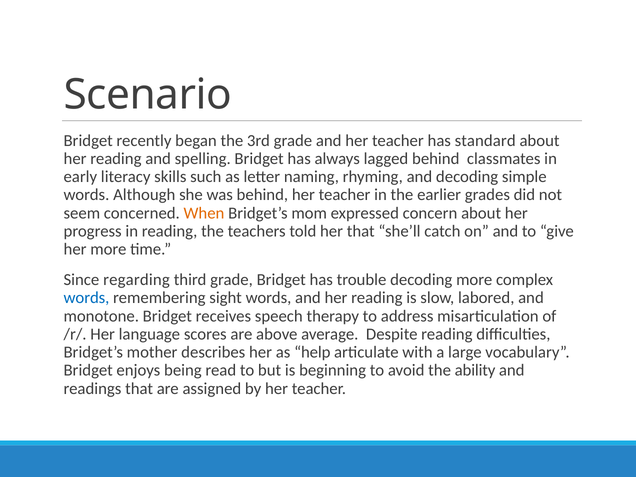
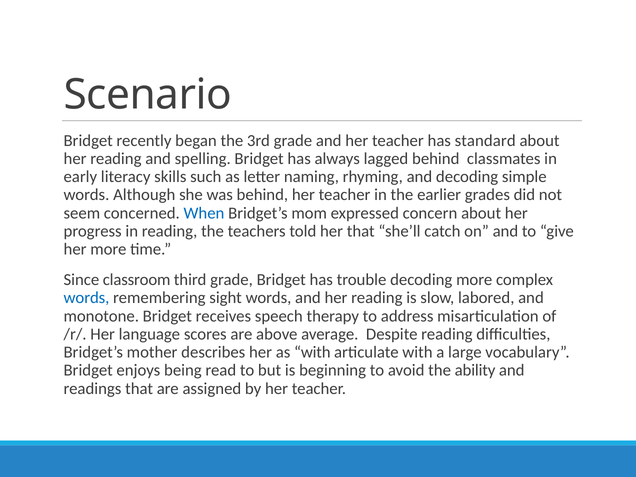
When colour: orange -> blue
regarding: regarding -> classroom
as help: help -> with
